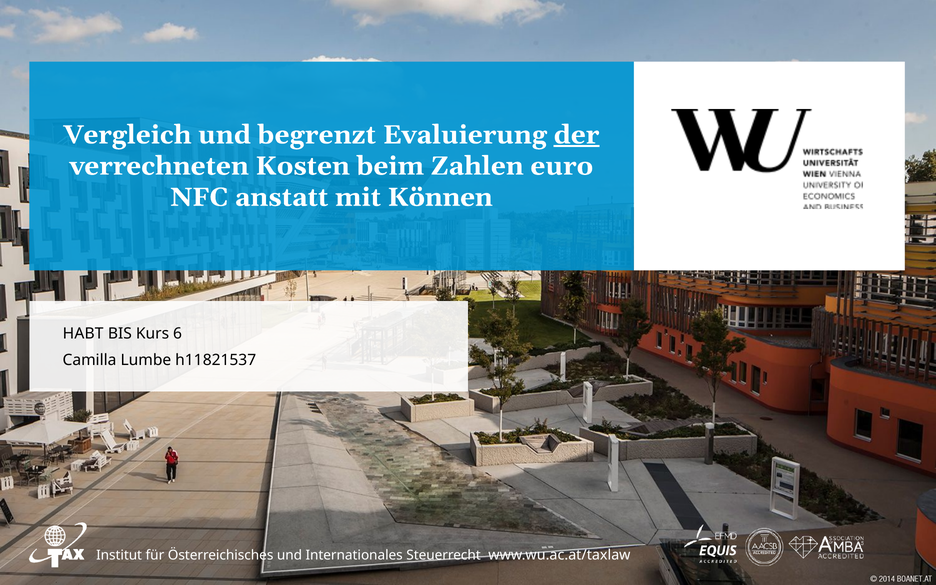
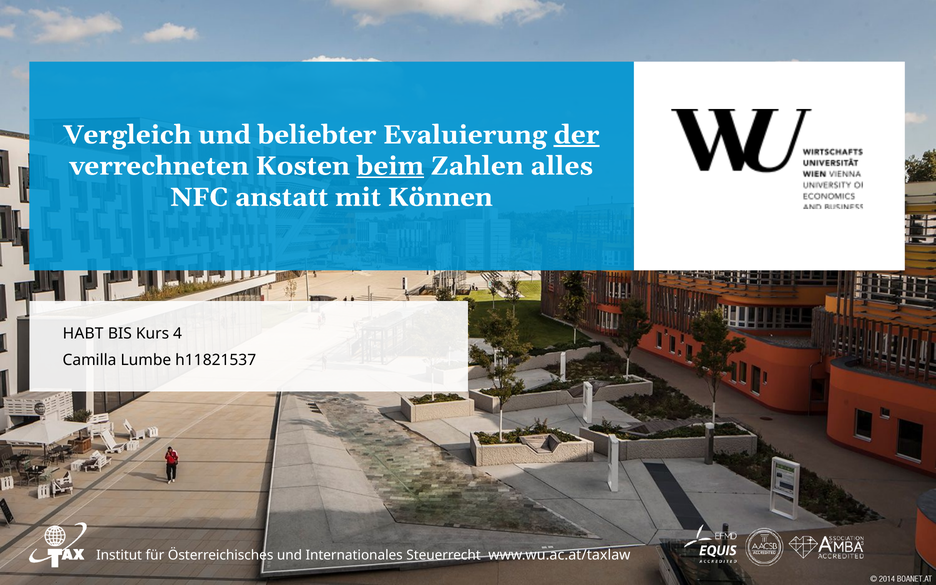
begrenzt: begrenzt -> beliebter
beim underline: none -> present
euro: euro -> alles
6: 6 -> 4
